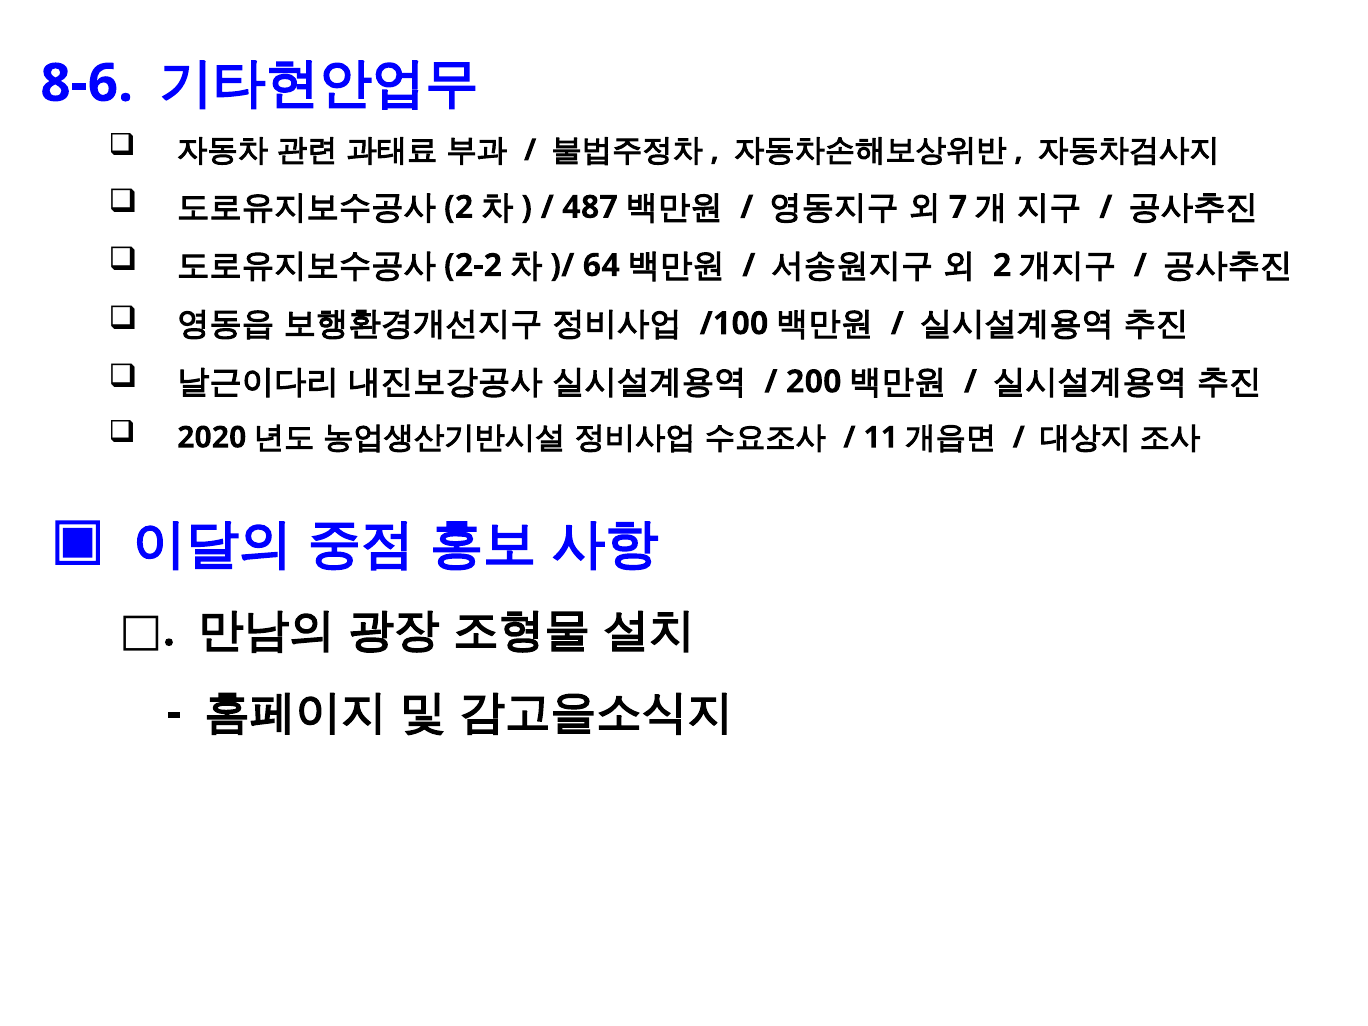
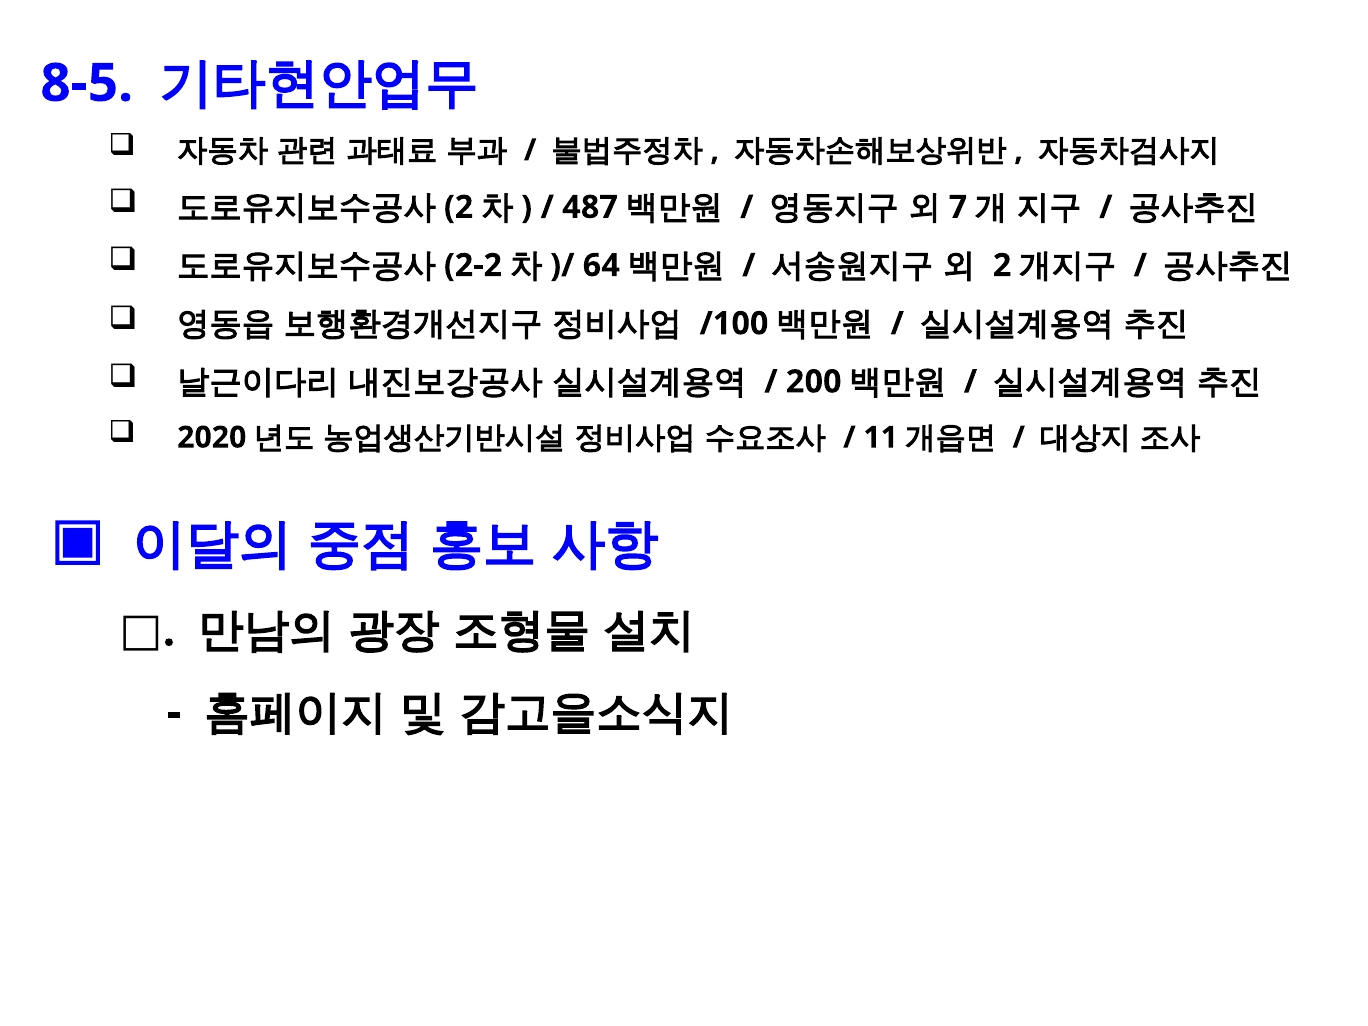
8-6: 8-6 -> 8-5
